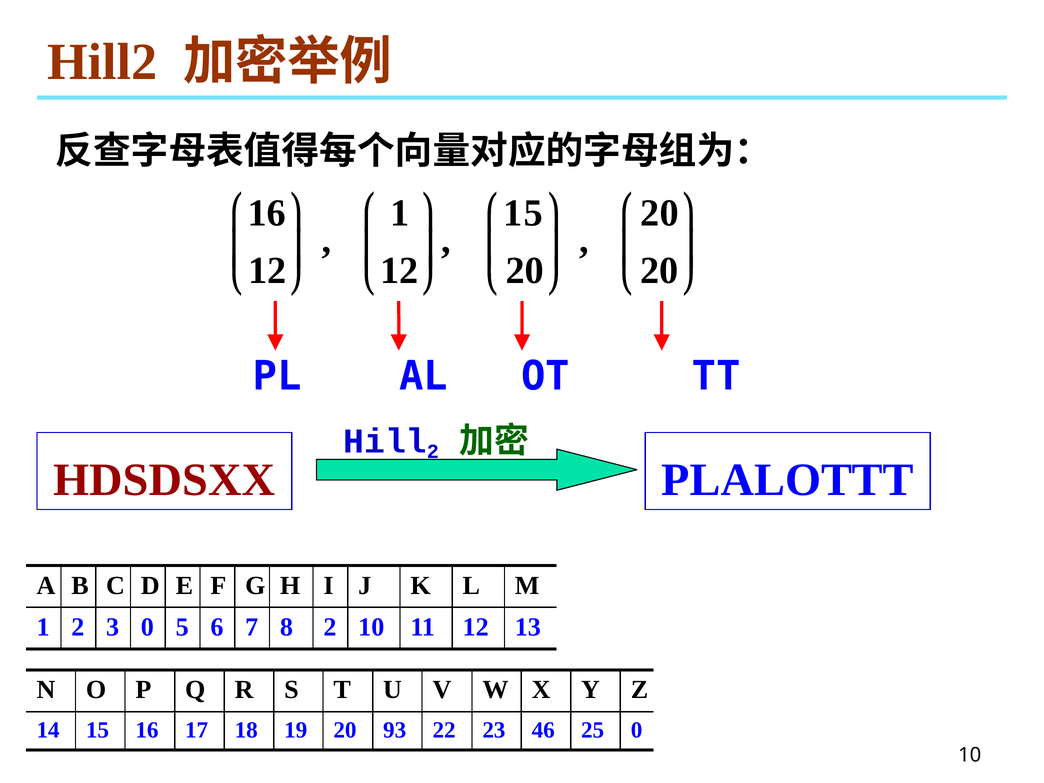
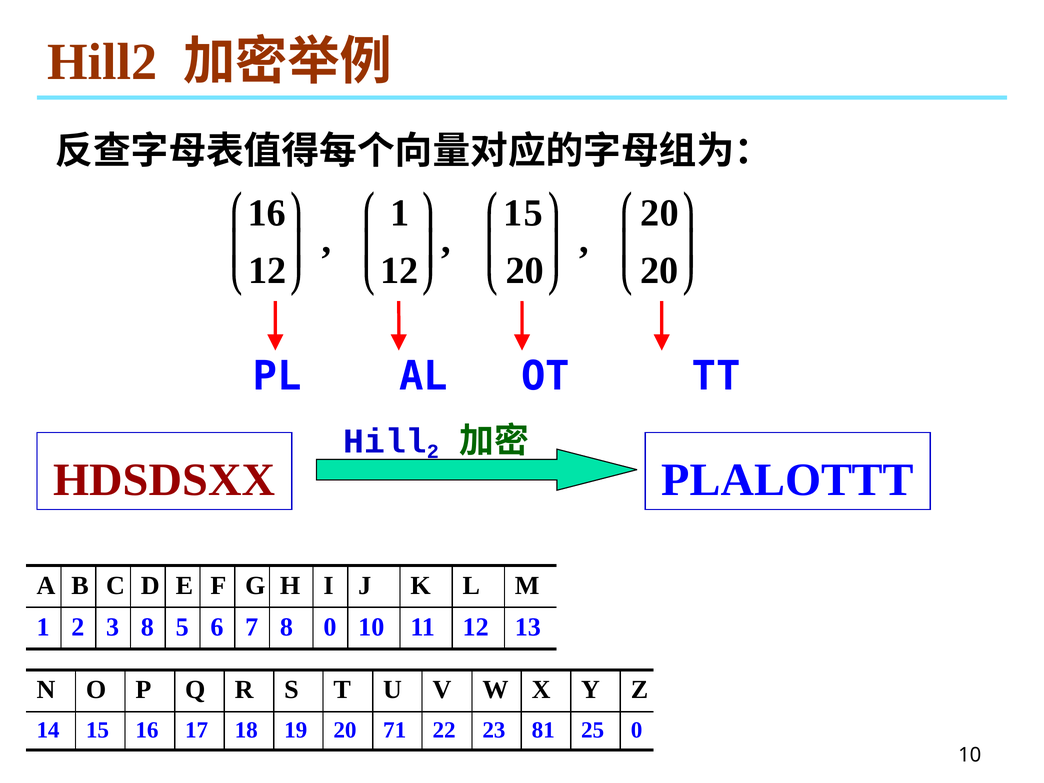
3 0: 0 -> 8
8 2: 2 -> 0
93: 93 -> 71
46: 46 -> 81
